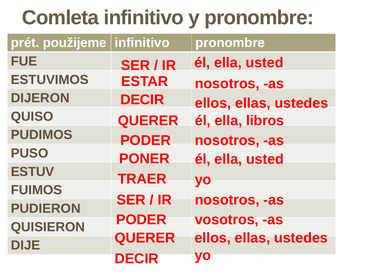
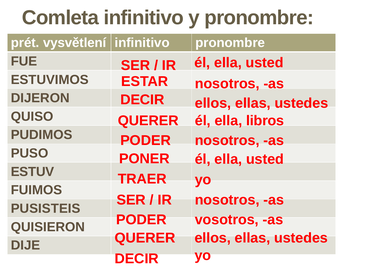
použijeme: použijeme -> vysvětlení
PUDIERON: PUDIERON -> PUSISTEIS
